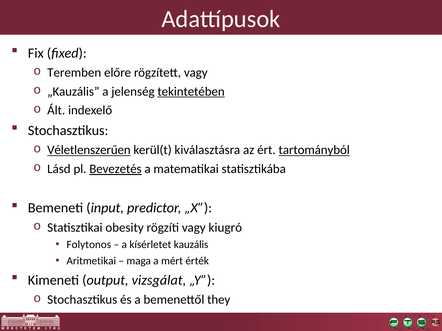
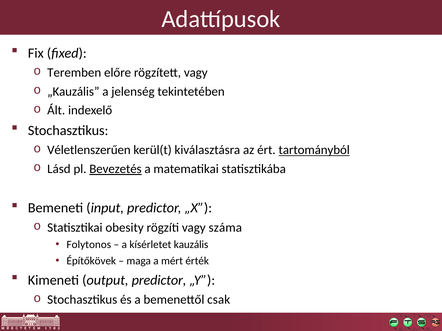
tekintetében underline: present -> none
Véletlenszerűen underline: present -> none
kiugró: kiugró -> száma
Aritmetikai: Aritmetikai -> Építőkövek
output vizsgálat: vizsgálat -> predictor
they: they -> csak
